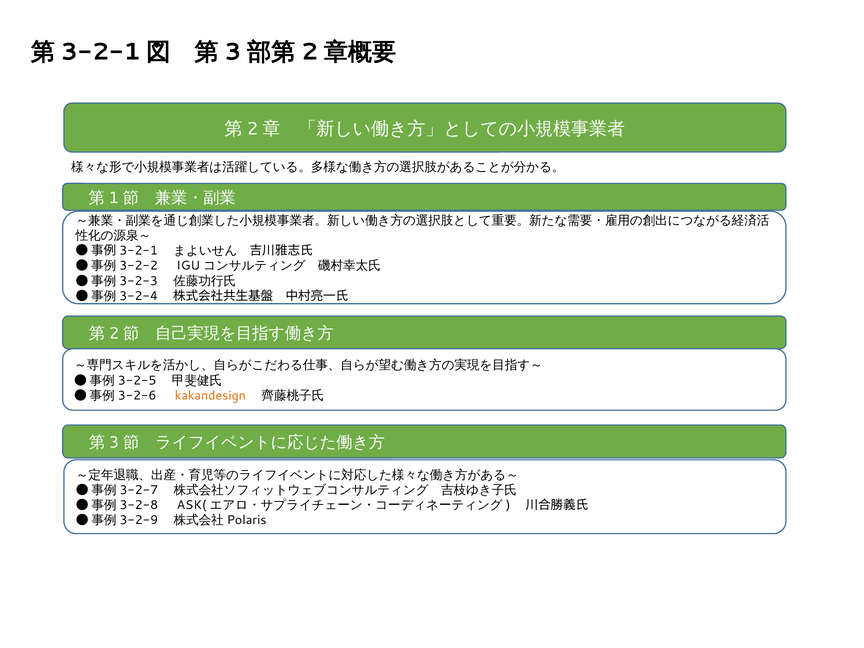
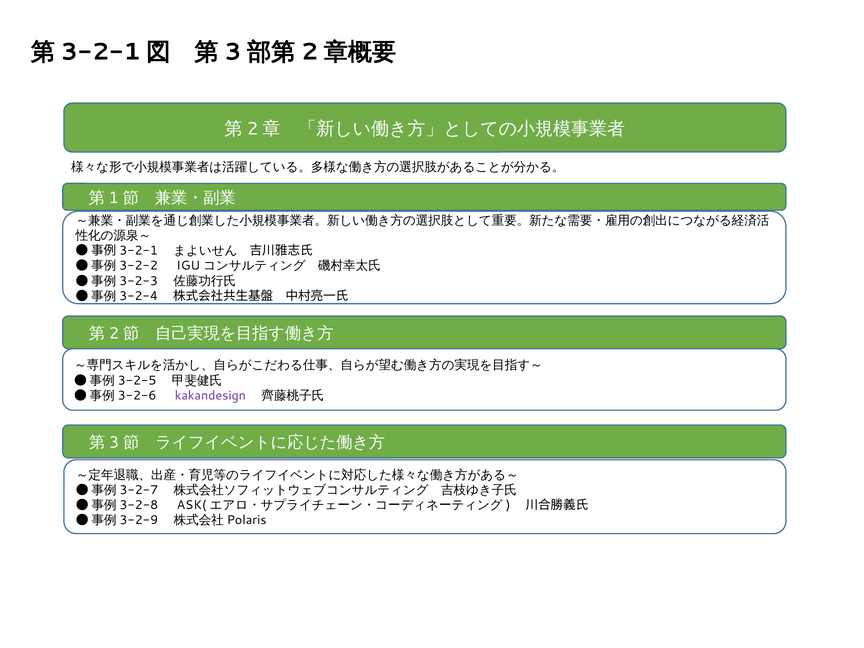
kakandesign colour: orange -> purple
